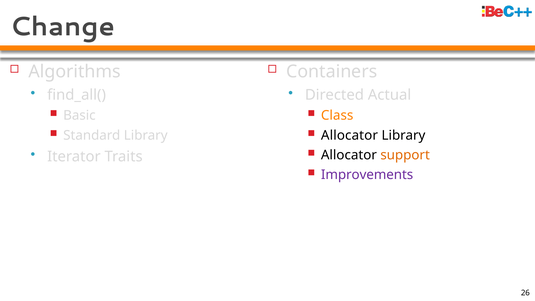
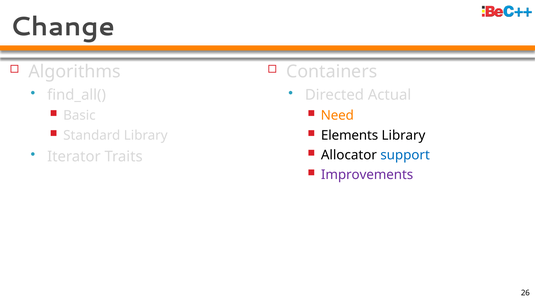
Class: Class -> Need
Allocator at (349, 135): Allocator -> Elements
support colour: orange -> blue
